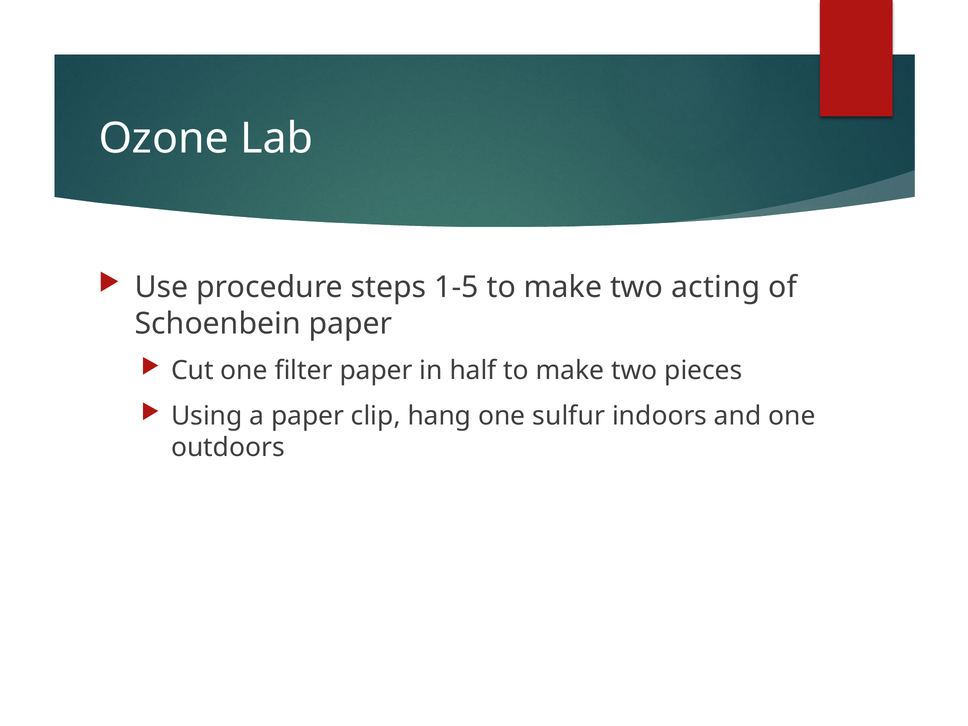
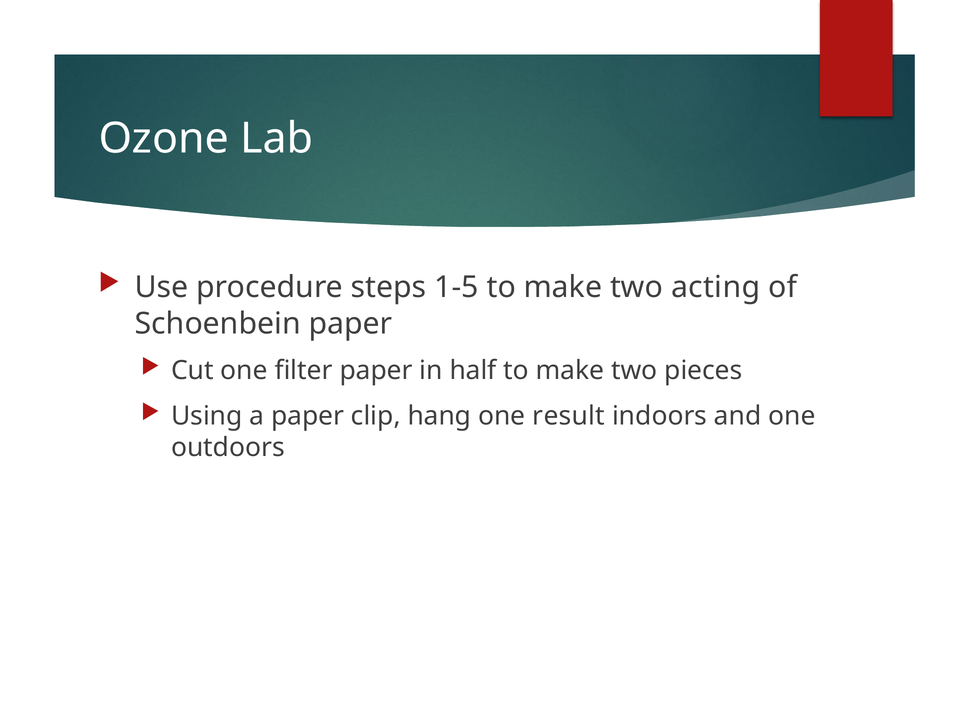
sulfur: sulfur -> result
